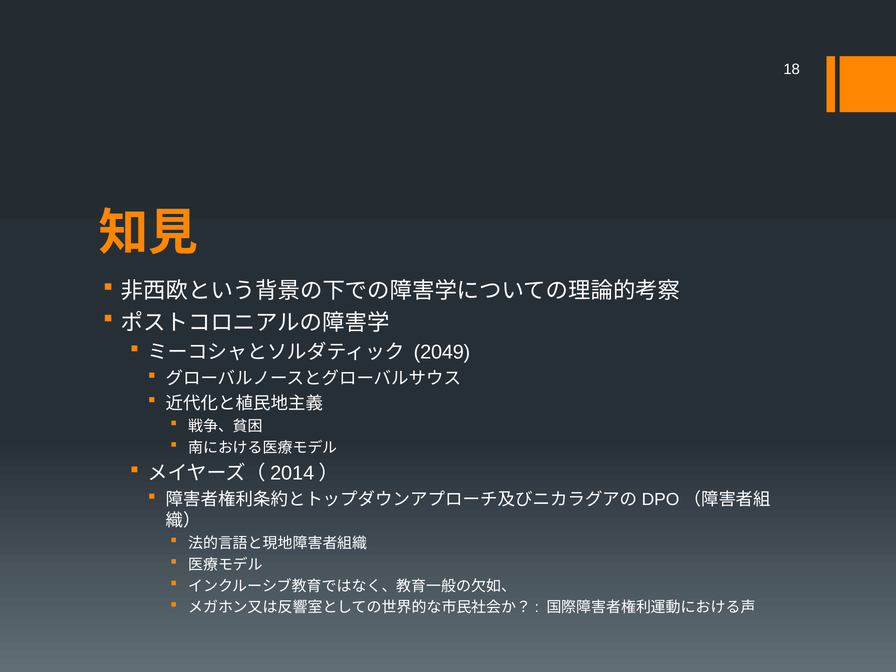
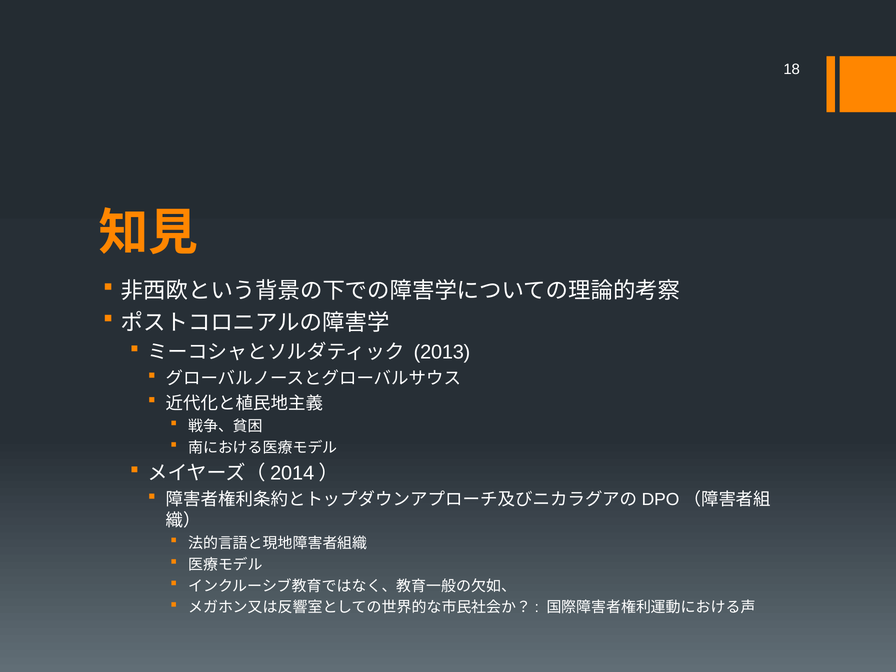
2049: 2049 -> 2013
